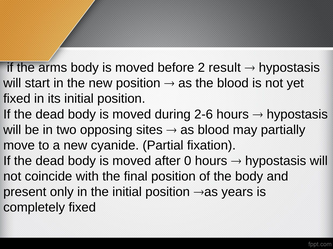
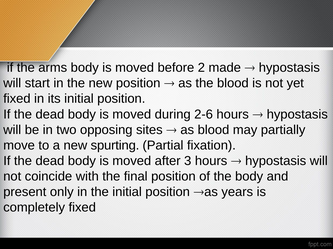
result: result -> made
cyanide: cyanide -> spurting
0: 0 -> 3
